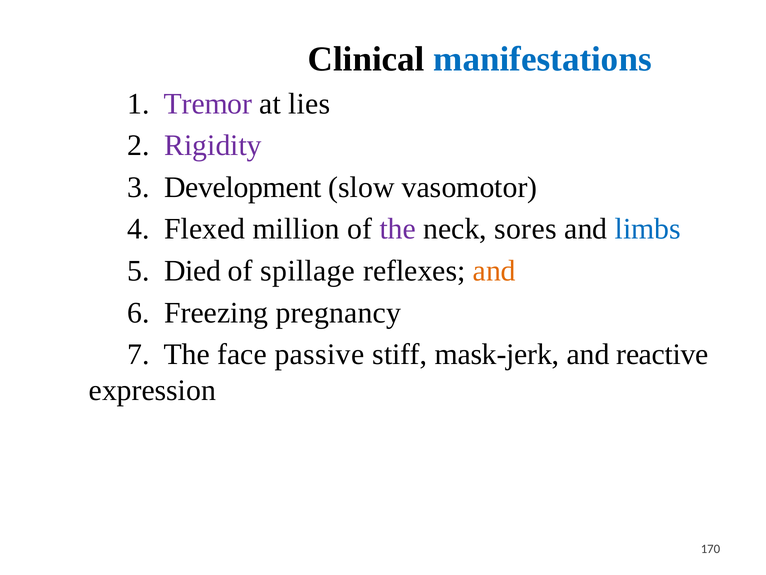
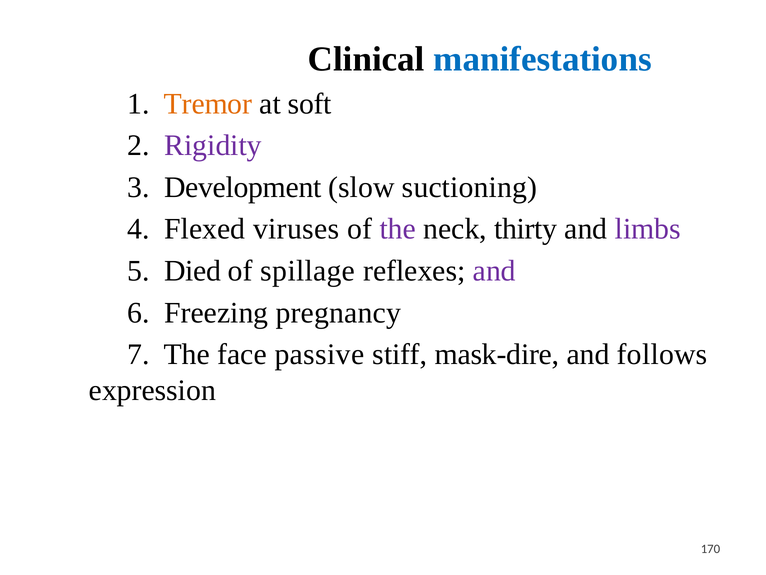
Tremor colour: purple -> orange
lies: lies -> soft
vasomotor: vasomotor -> suctioning
million: million -> viruses
sores: sores -> thirty
limbs colour: blue -> purple
and at (494, 271) colour: orange -> purple
mask-jerk: mask-jerk -> mask-dire
reactive: reactive -> follows
